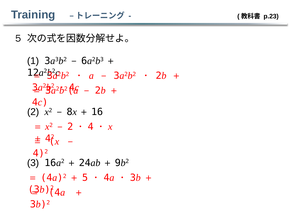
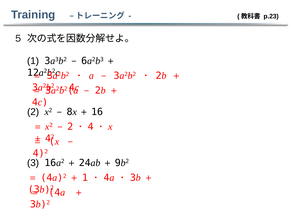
5 at (85, 178): 5 -> 1
